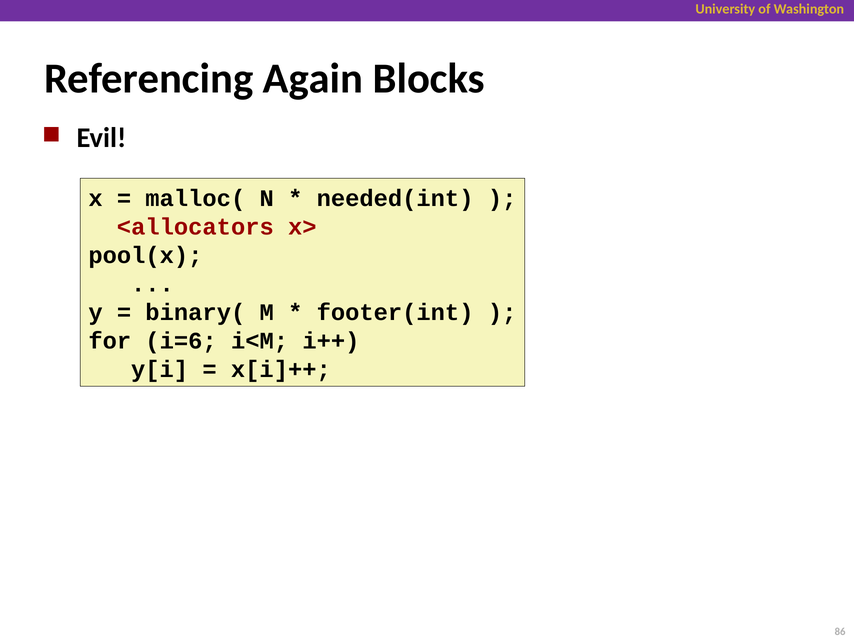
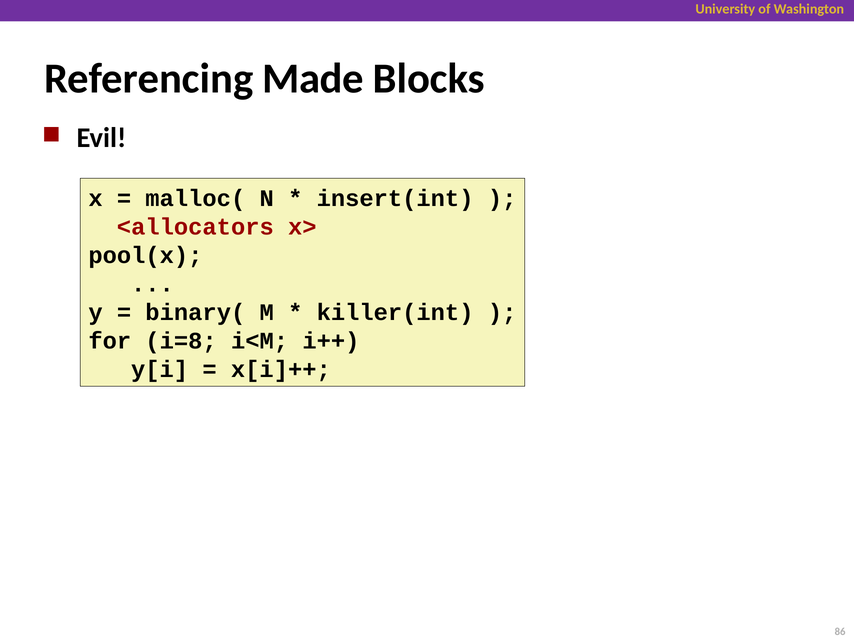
Again: Again -> Made
needed(int: needed(int -> insert(int
footer(int: footer(int -> killer(int
i=6: i=6 -> i=8
